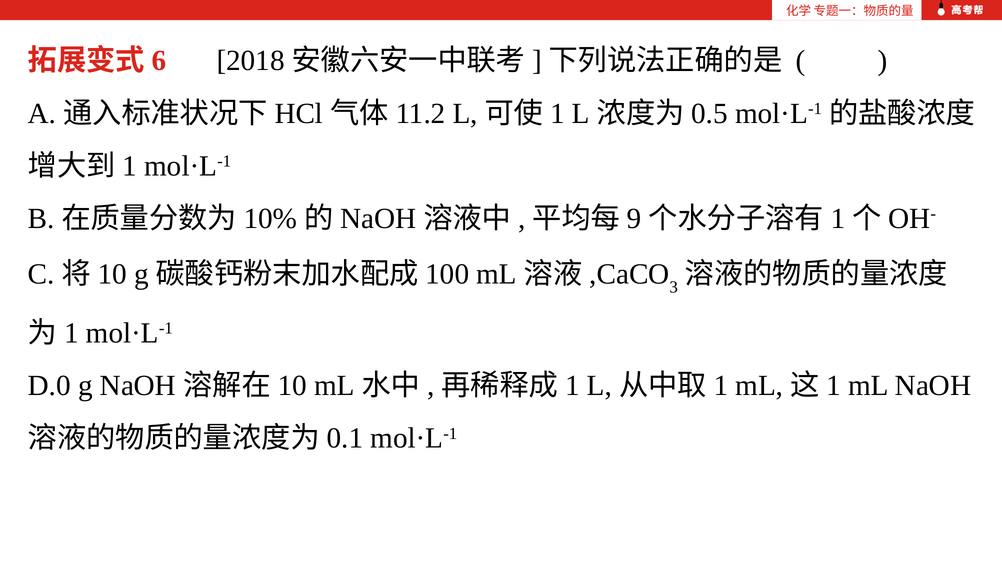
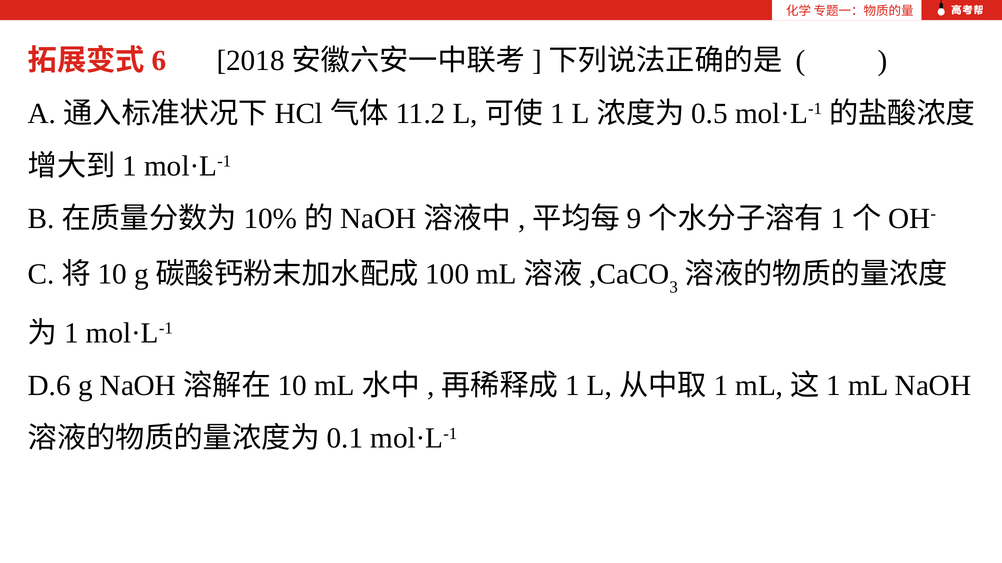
D.0: D.0 -> D.6
